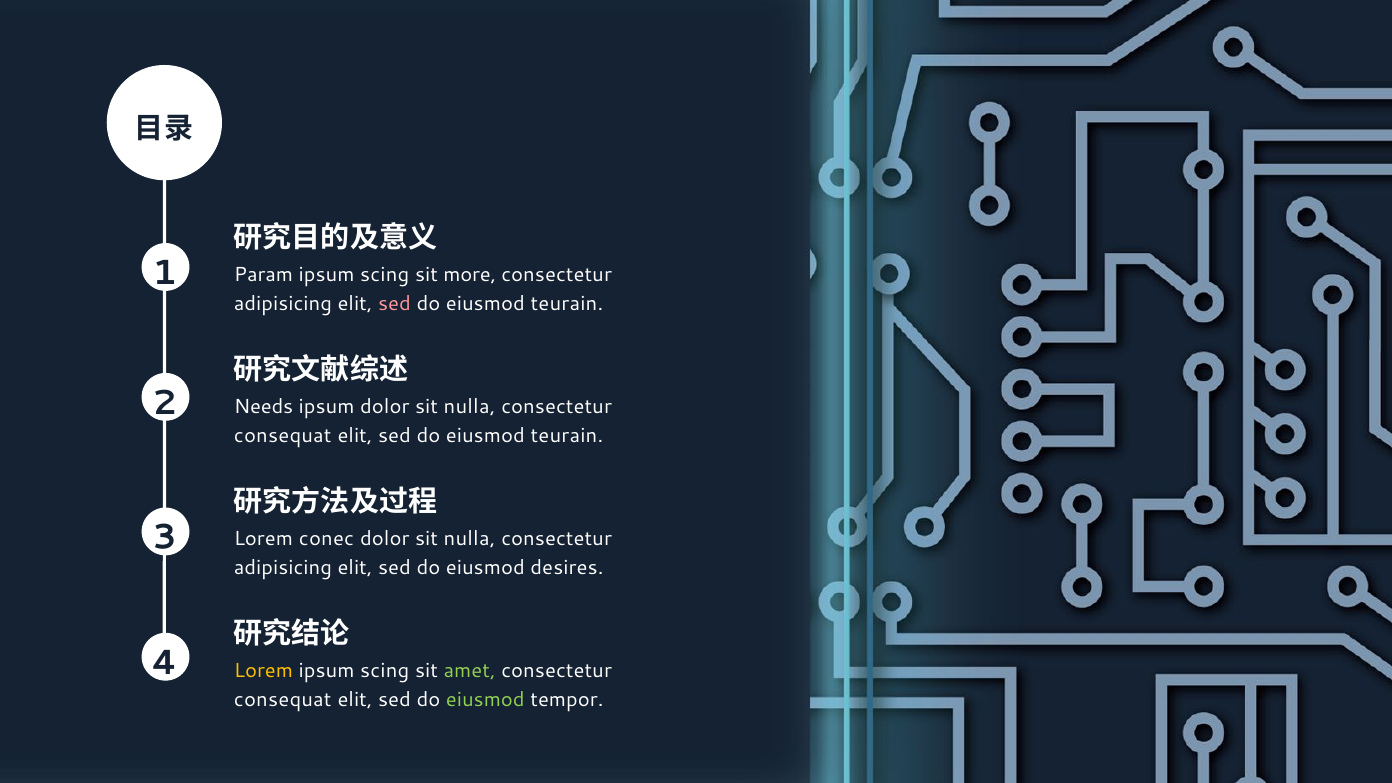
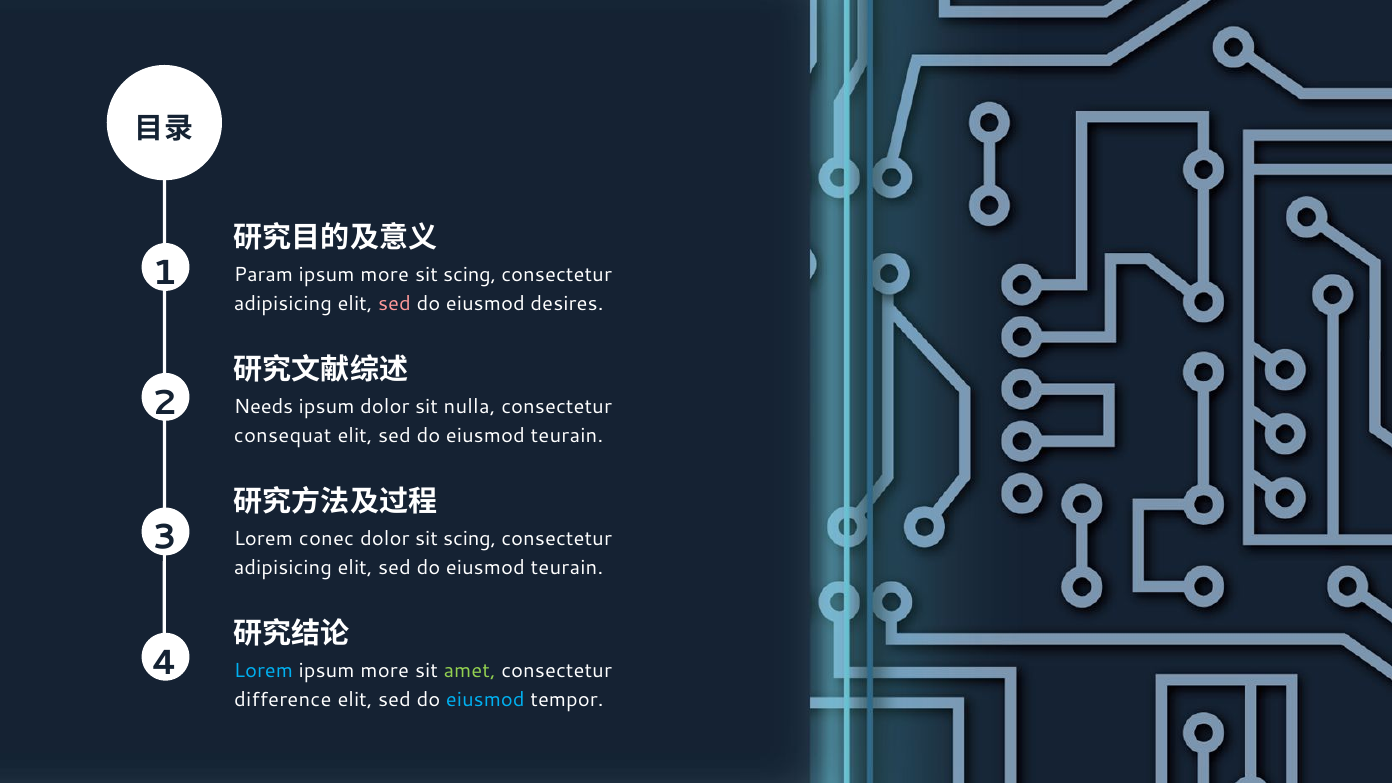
scing at (385, 274): scing -> more
more at (470, 274): more -> scing
teurain at (567, 304): teurain -> desires
nulla at (470, 539): nulla -> scing
desires at (567, 568): desires -> teurain
Lorem at (263, 671) colour: yellow -> light blue
scing at (385, 671): scing -> more
consequat at (283, 700): consequat -> difference
eiusmod at (485, 700) colour: light green -> light blue
